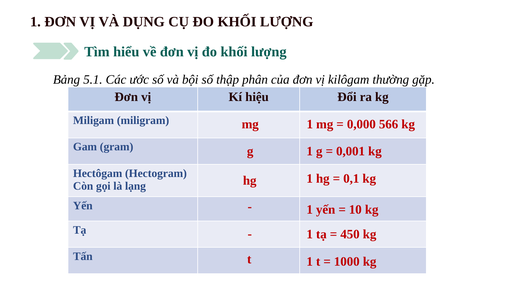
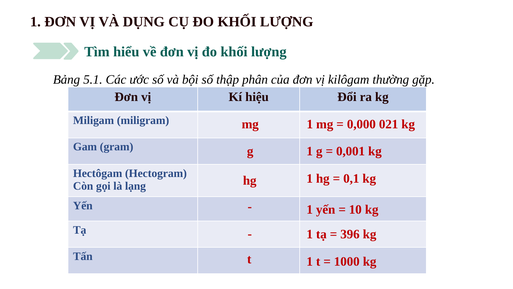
566: 566 -> 021
450: 450 -> 396
